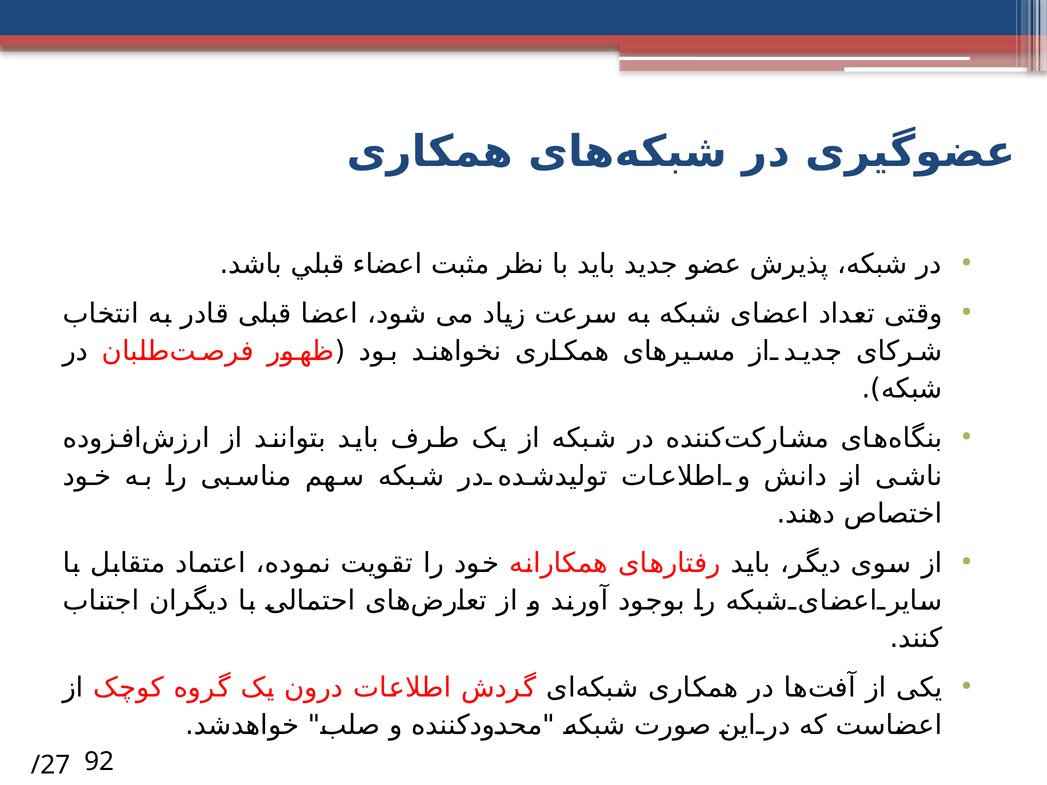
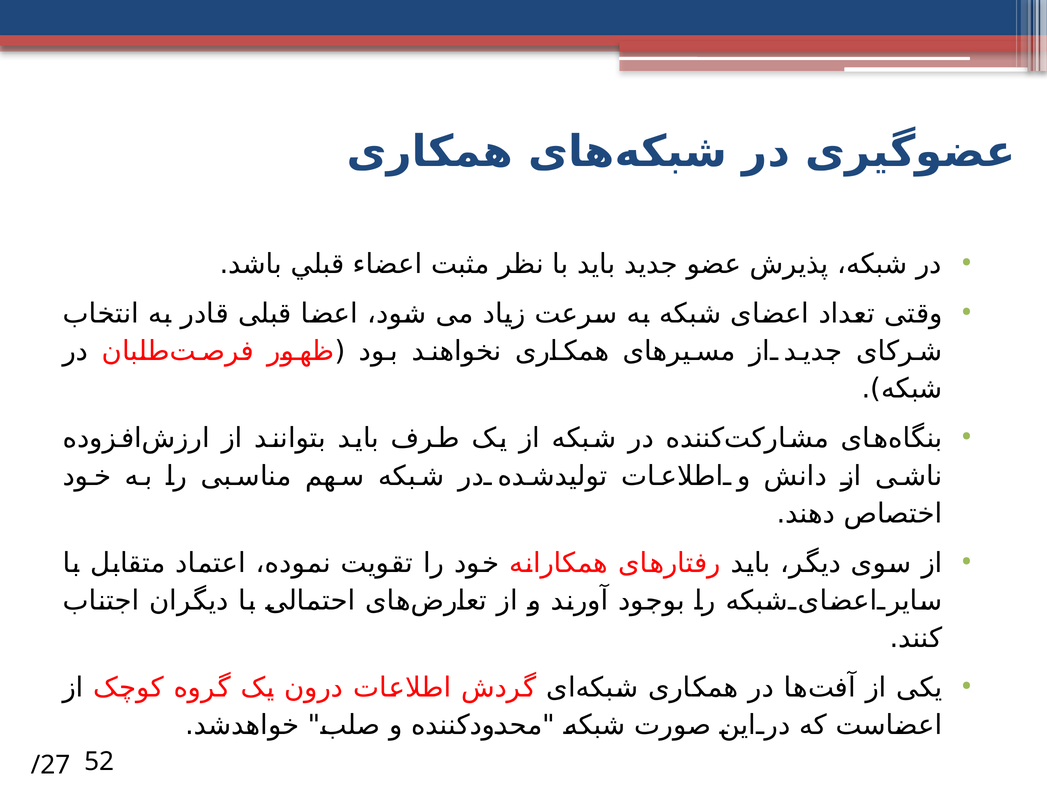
92: 92 -> 52
